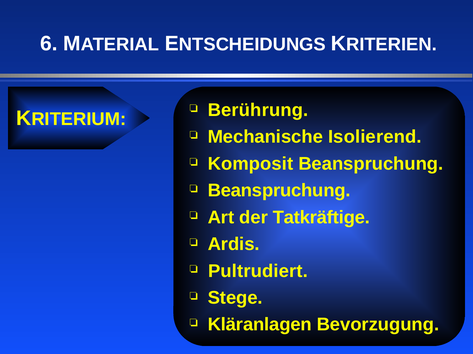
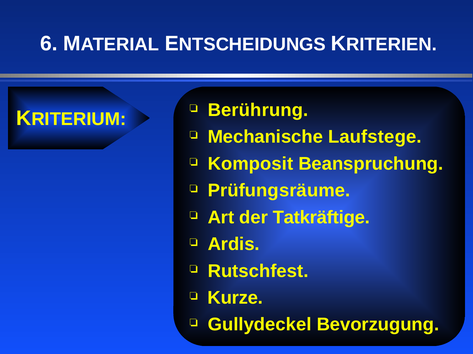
Isolierend: Isolierend -> Laufstege
Beanspruchung at (279, 191): Beanspruchung -> Prüfungsräume
Pultrudiert: Pultrudiert -> Rutschfest
Stege: Stege -> Kurze
Kläranlagen: Kläranlagen -> Gullydeckel
